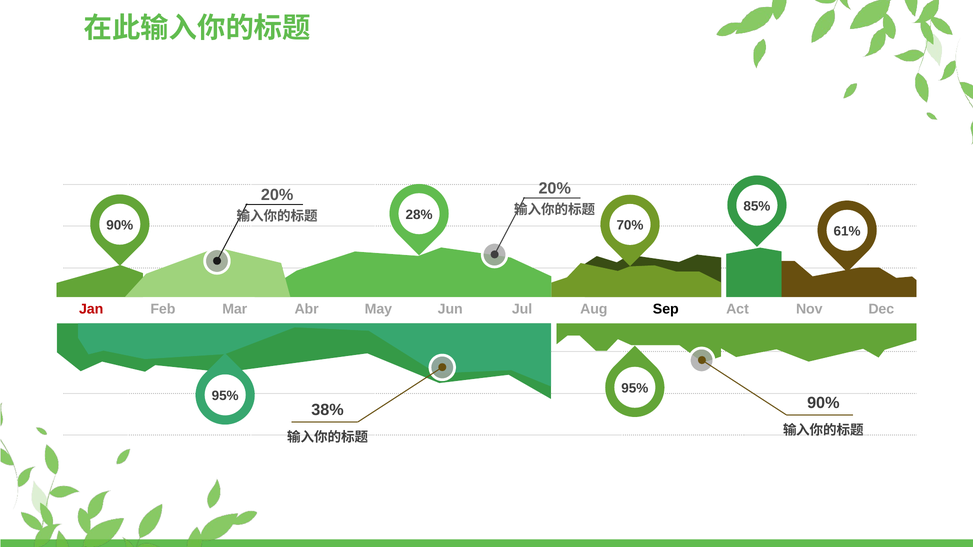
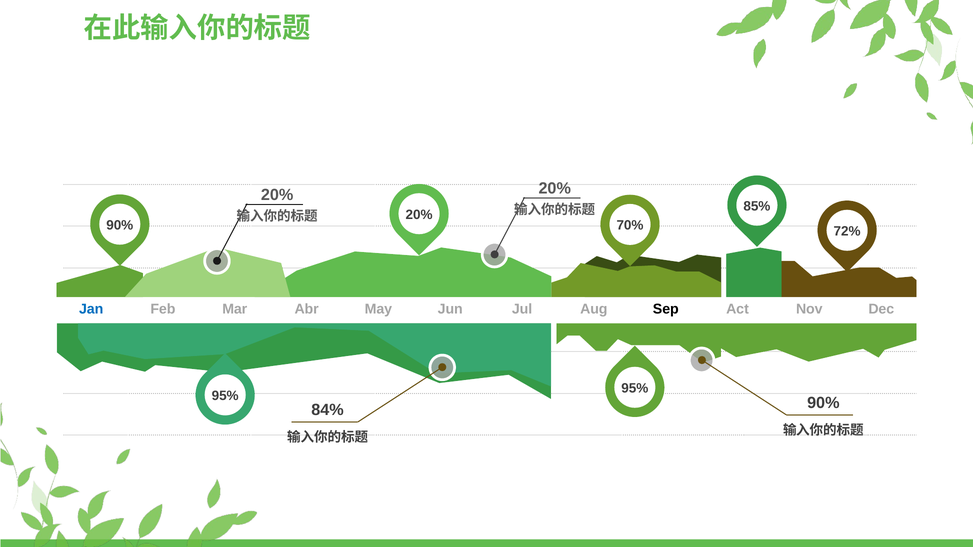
28% at (419, 215): 28% -> 20%
61%: 61% -> 72%
Jan colour: red -> blue
38%: 38% -> 84%
